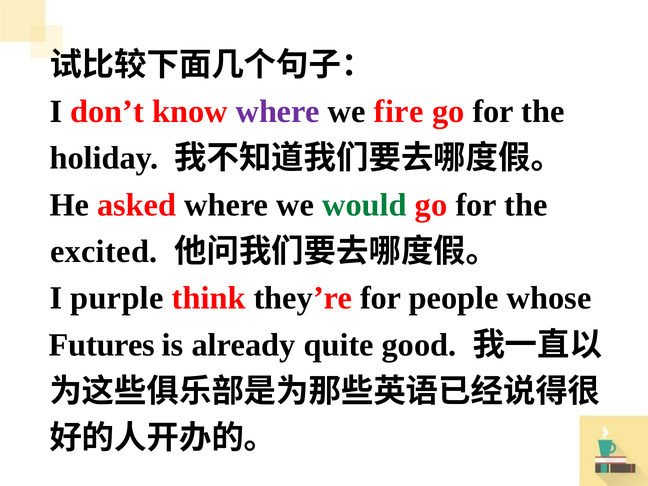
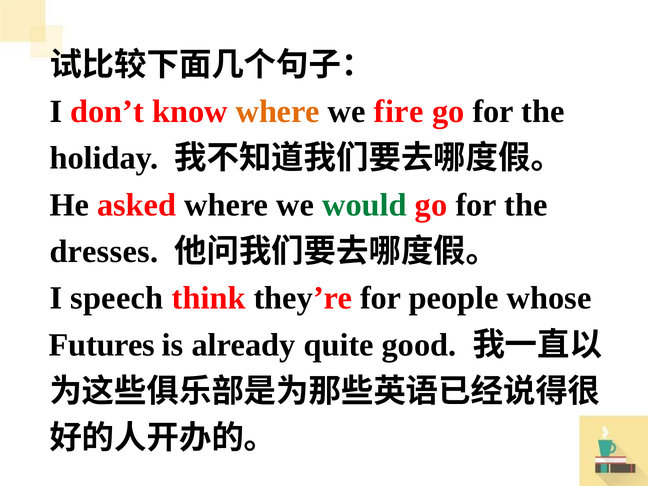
where at (278, 112) colour: purple -> orange
excited: excited -> dresses
purple: purple -> speech
